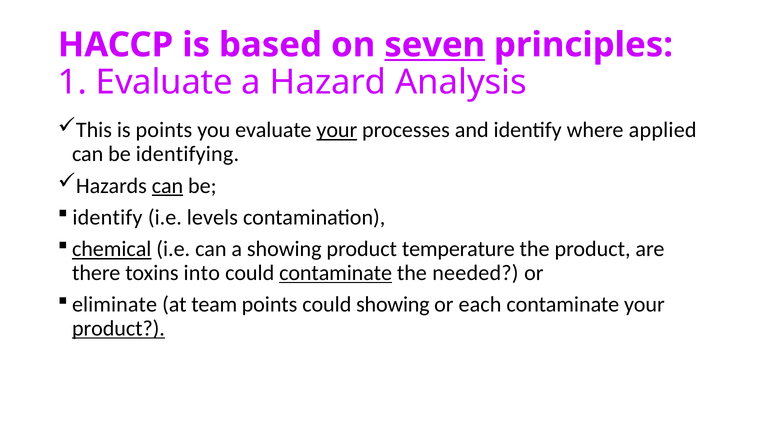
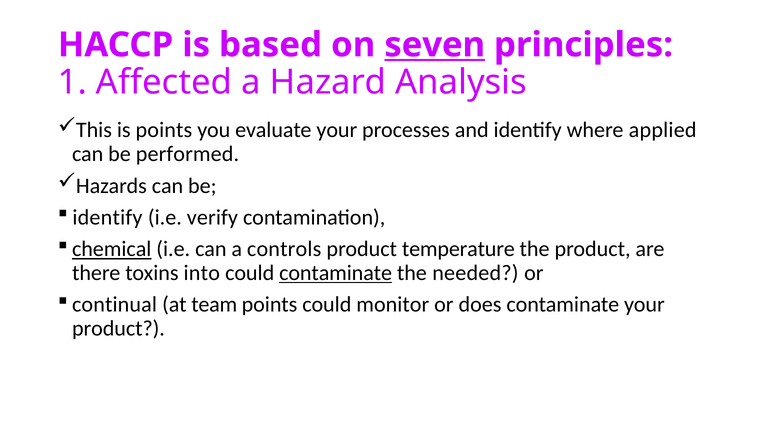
1 Evaluate: Evaluate -> Affected
your at (337, 130) underline: present -> none
identifying: identifying -> performed
can at (167, 186) underline: present -> none
levels: levels -> verify
a showing: showing -> controls
eliminate: eliminate -> continual
could showing: showing -> monitor
each: each -> does
product at (118, 329) underline: present -> none
